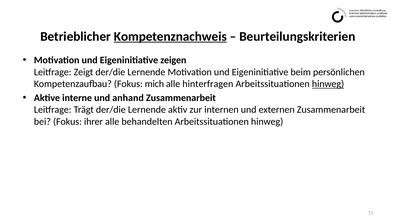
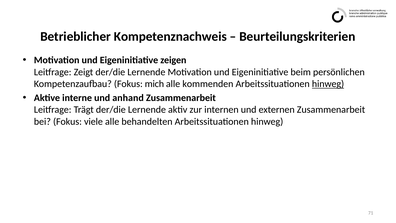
Kompetenznachweis underline: present -> none
hinterfragen: hinterfragen -> kommenden
ihrer: ihrer -> viele
